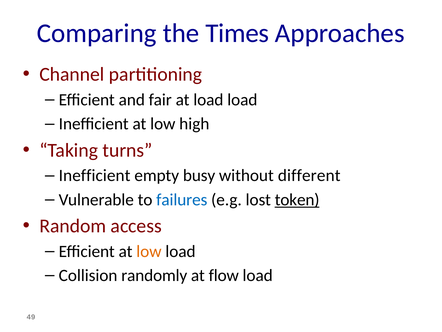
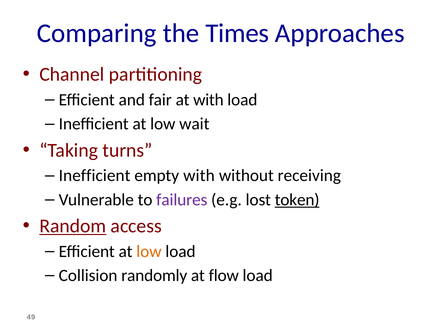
at load: load -> with
high: high -> wait
empty busy: busy -> with
different: different -> receiving
failures colour: blue -> purple
Random underline: none -> present
